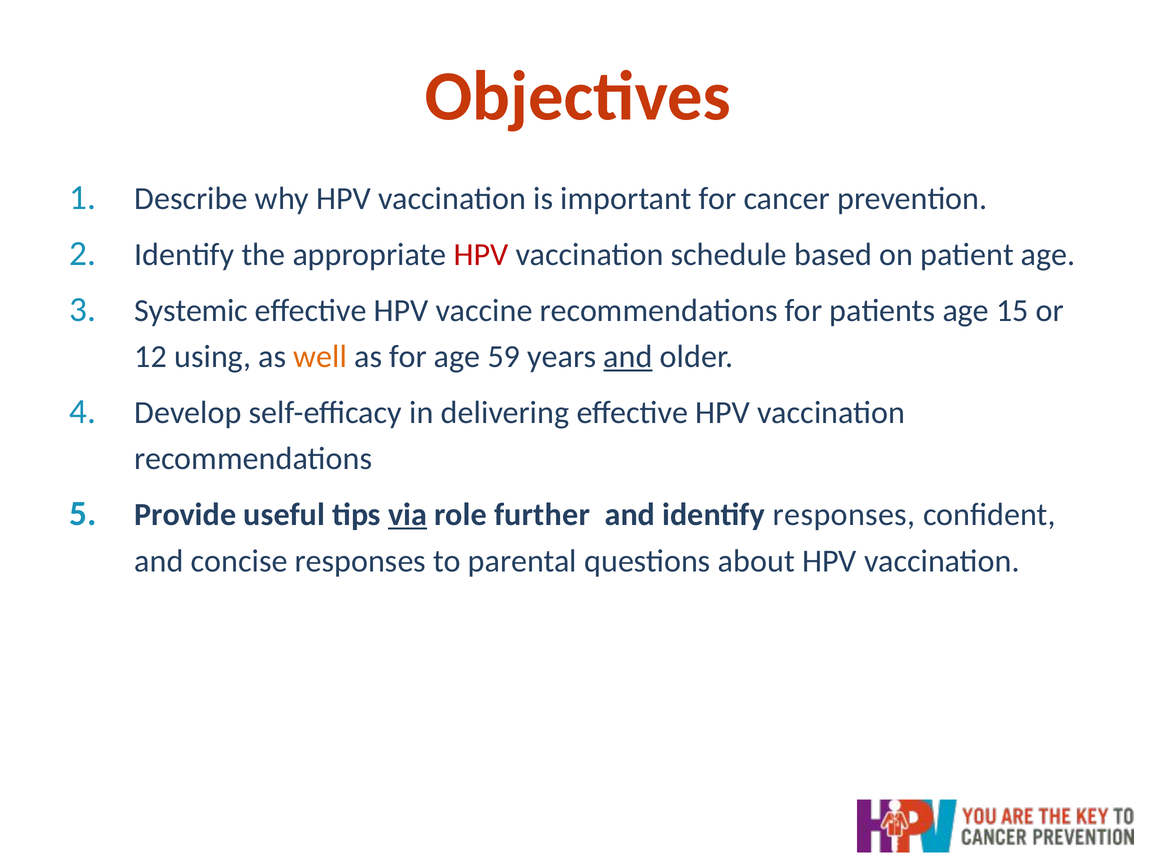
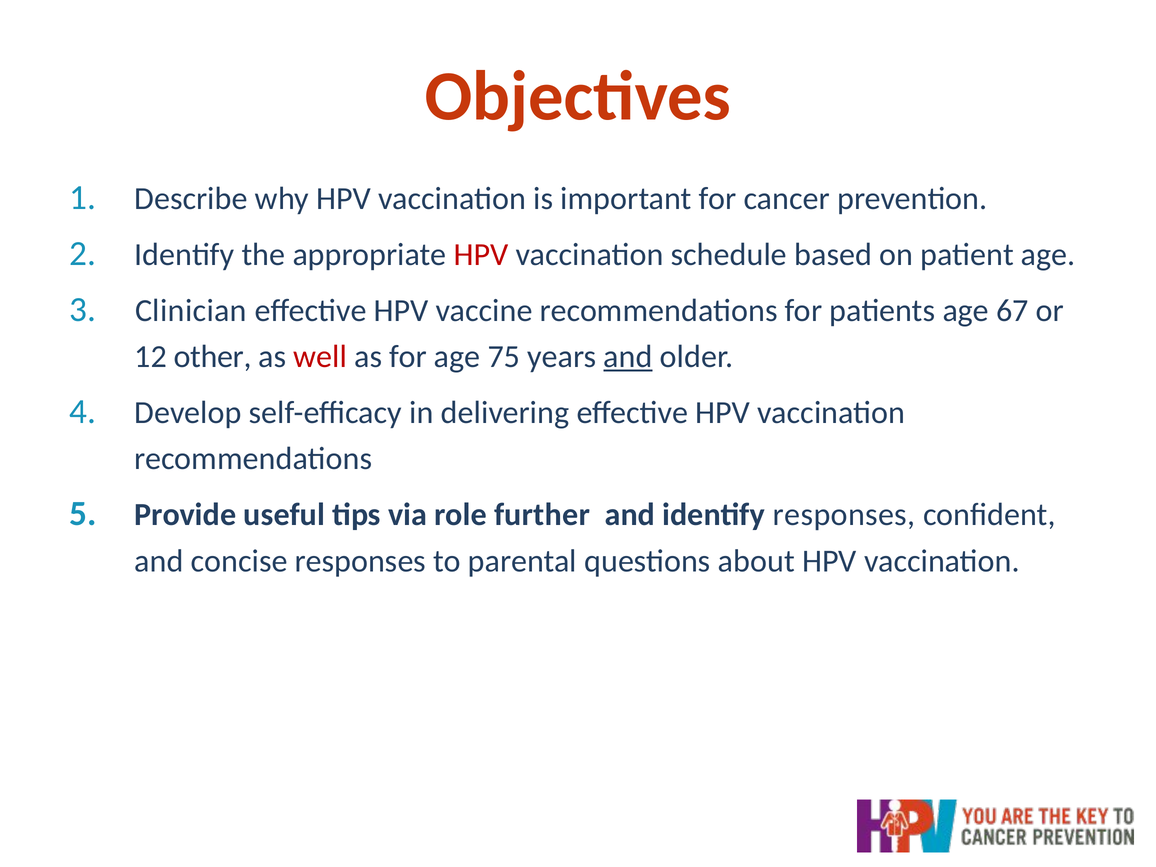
Systemic: Systemic -> Clinician
15: 15 -> 67
using: using -> other
well colour: orange -> red
59: 59 -> 75
via underline: present -> none
